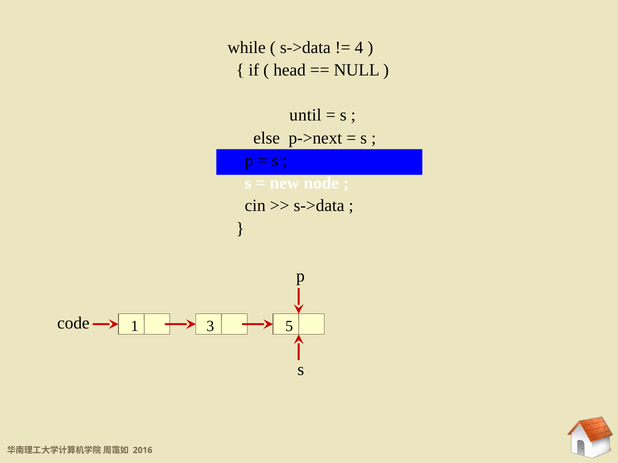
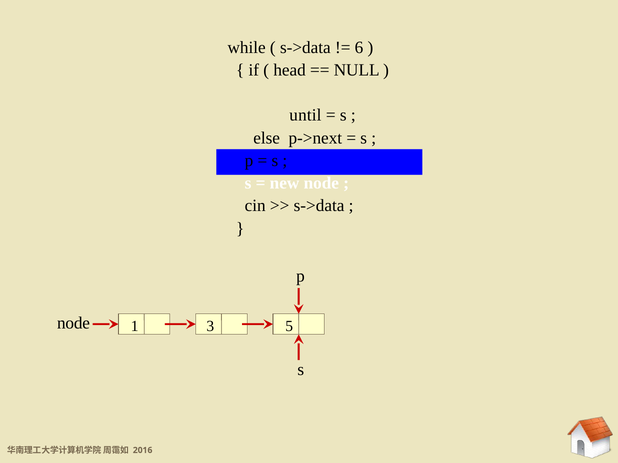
4: 4 -> 6
code at (73, 324): code -> node
